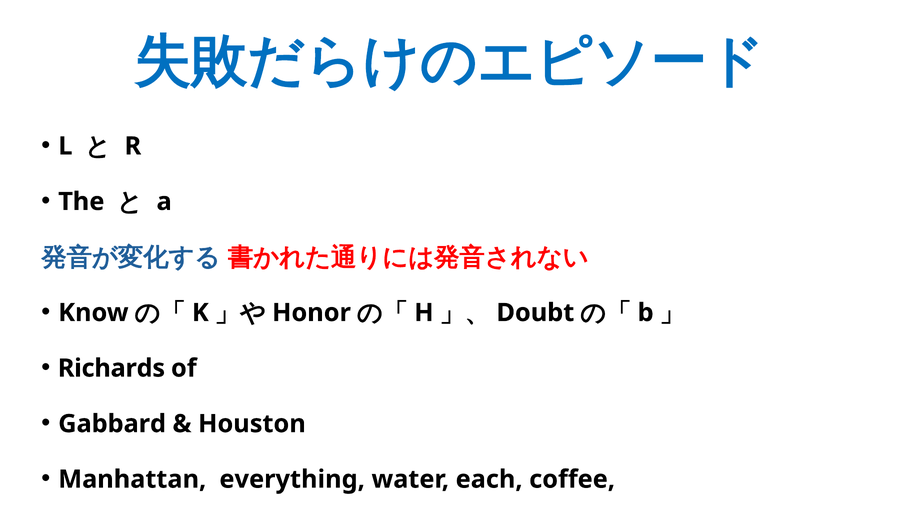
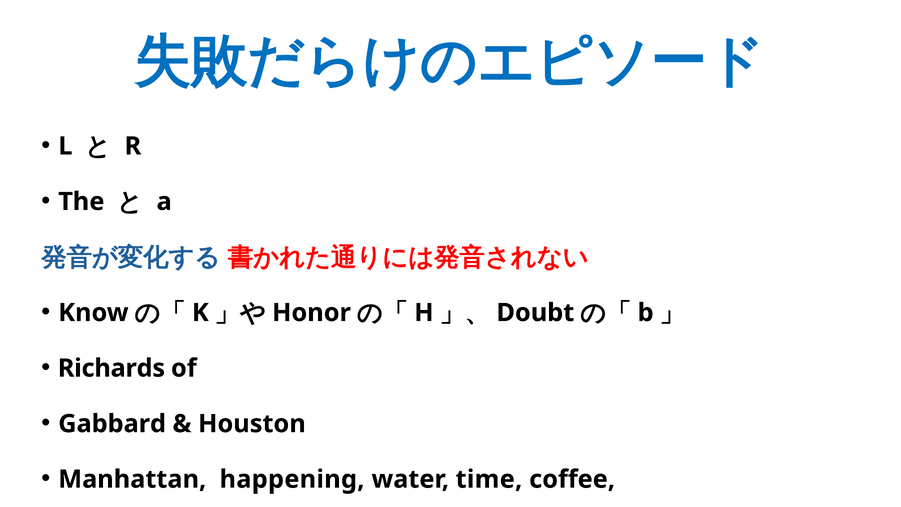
everything: everything -> happening
each: each -> time
